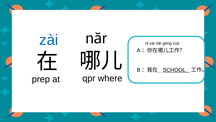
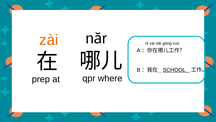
zài at (49, 40) colour: blue -> orange
